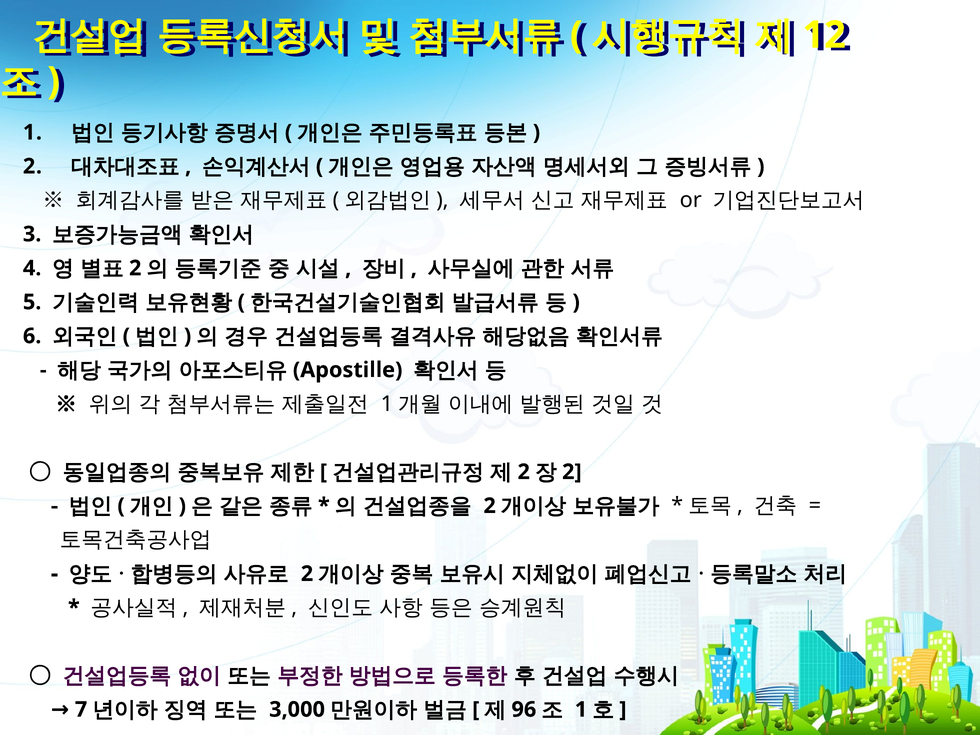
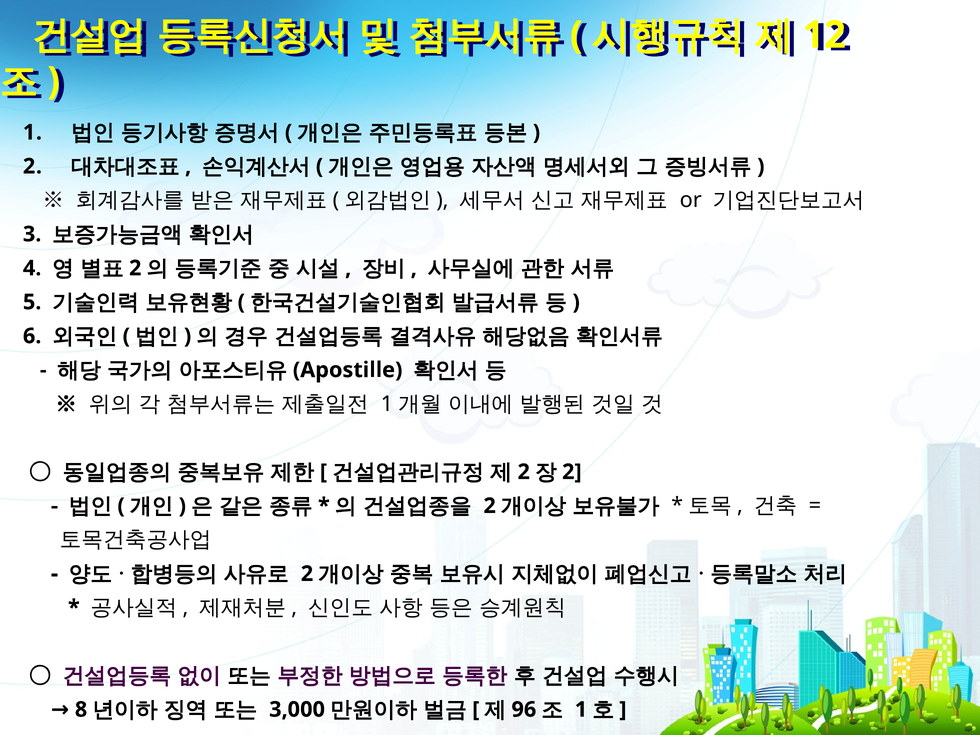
7: 7 -> 8
